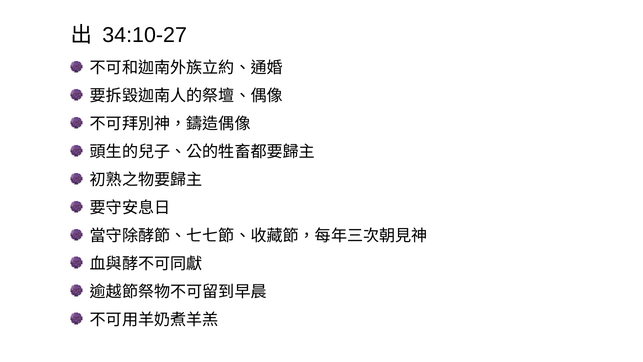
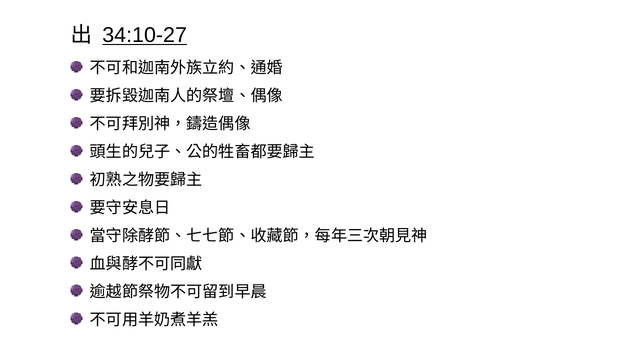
34:10-27 underline: none -> present
